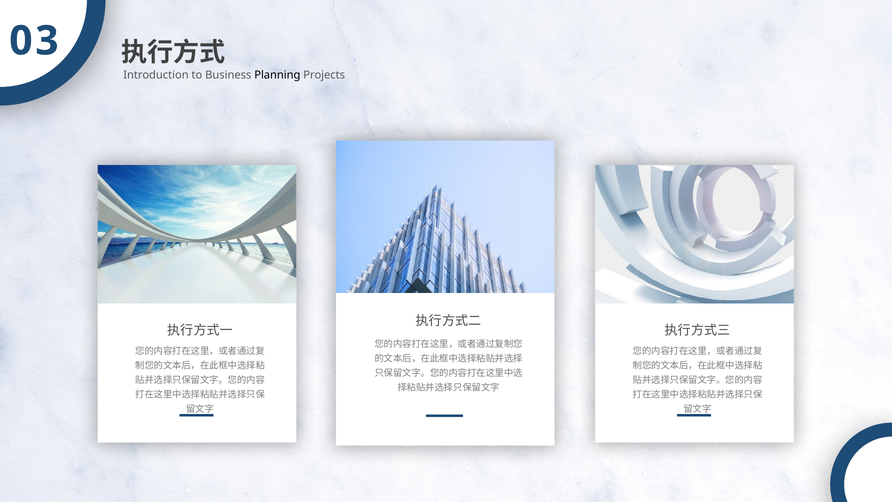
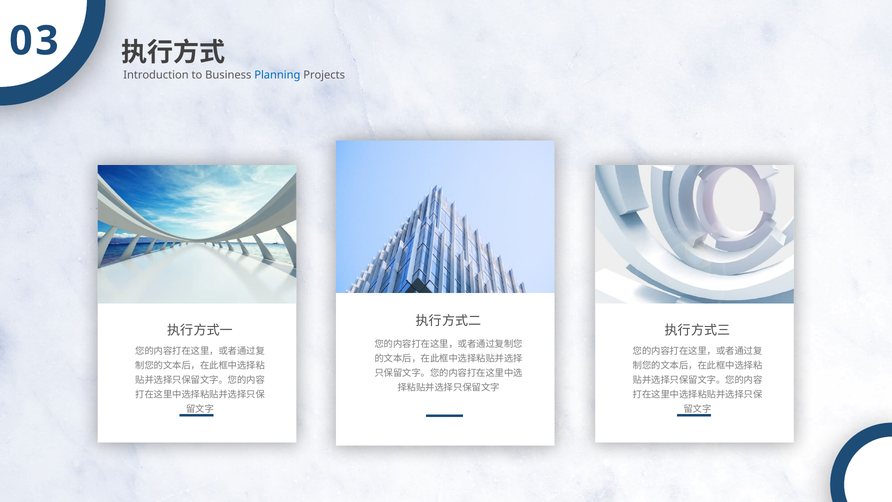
Planning colour: black -> blue
